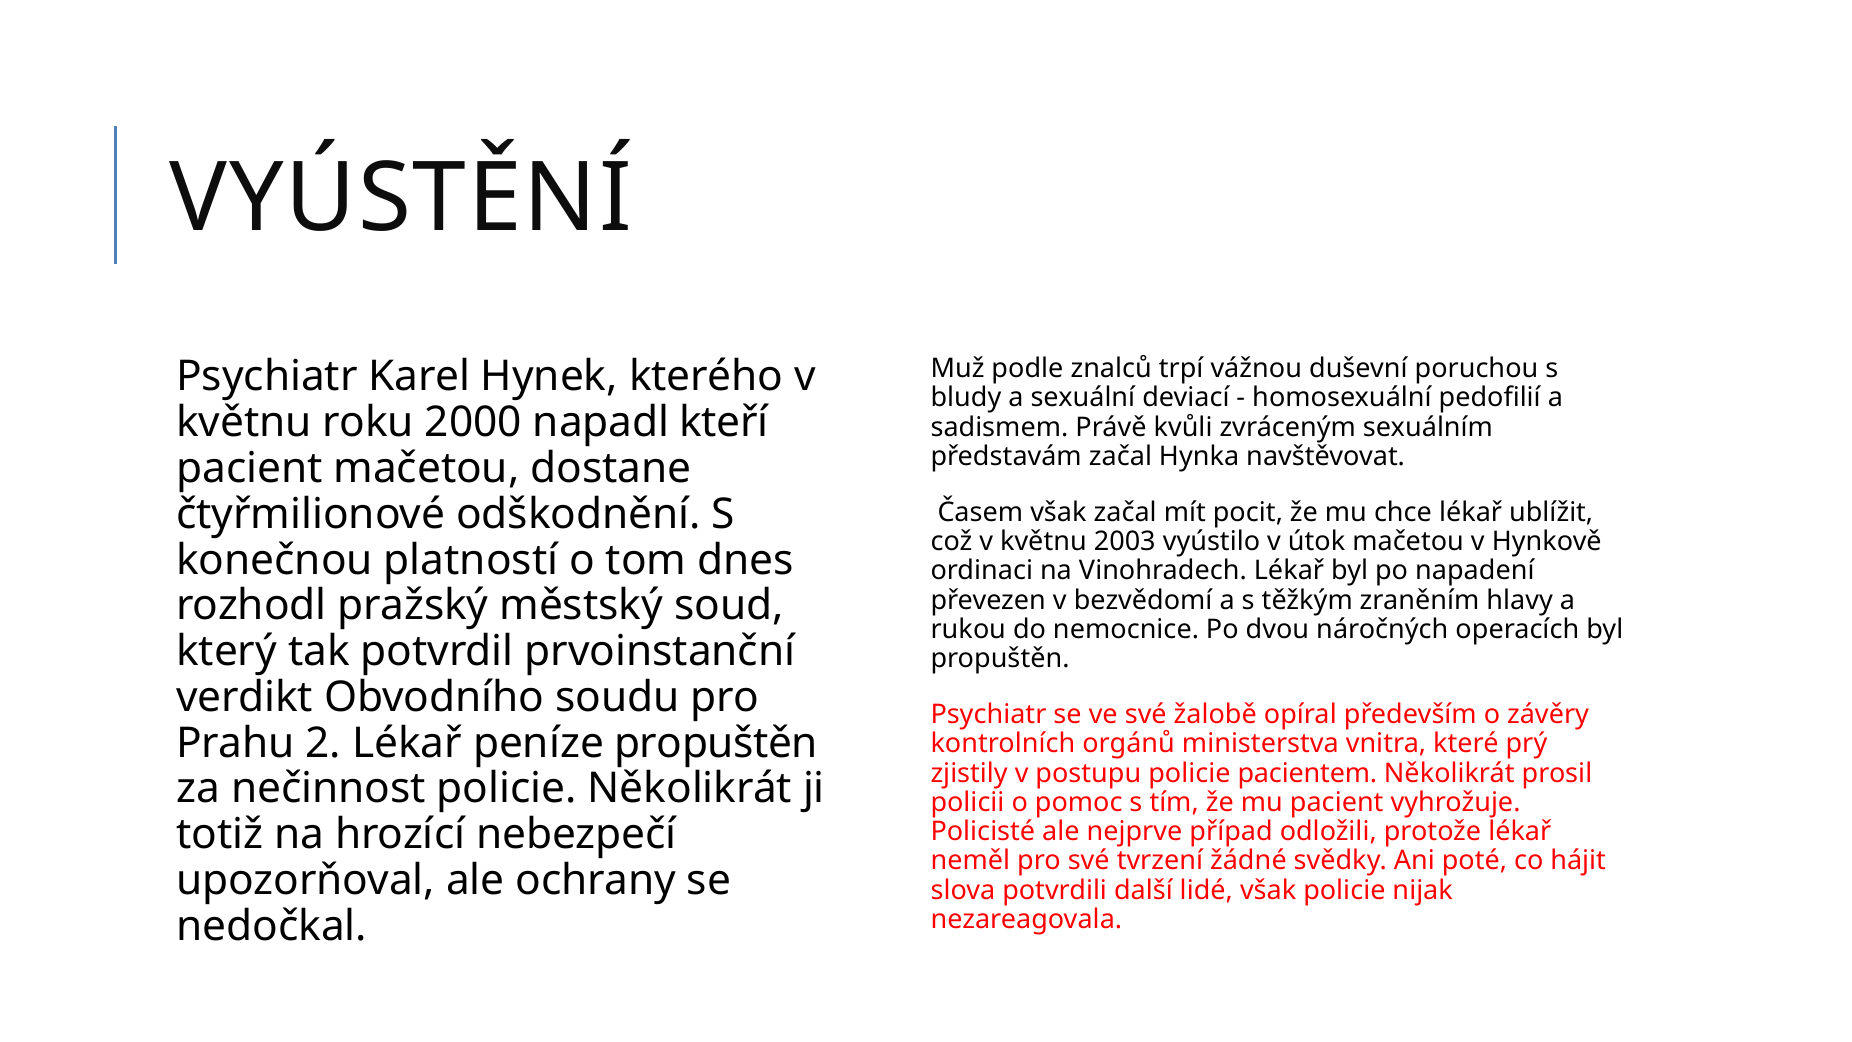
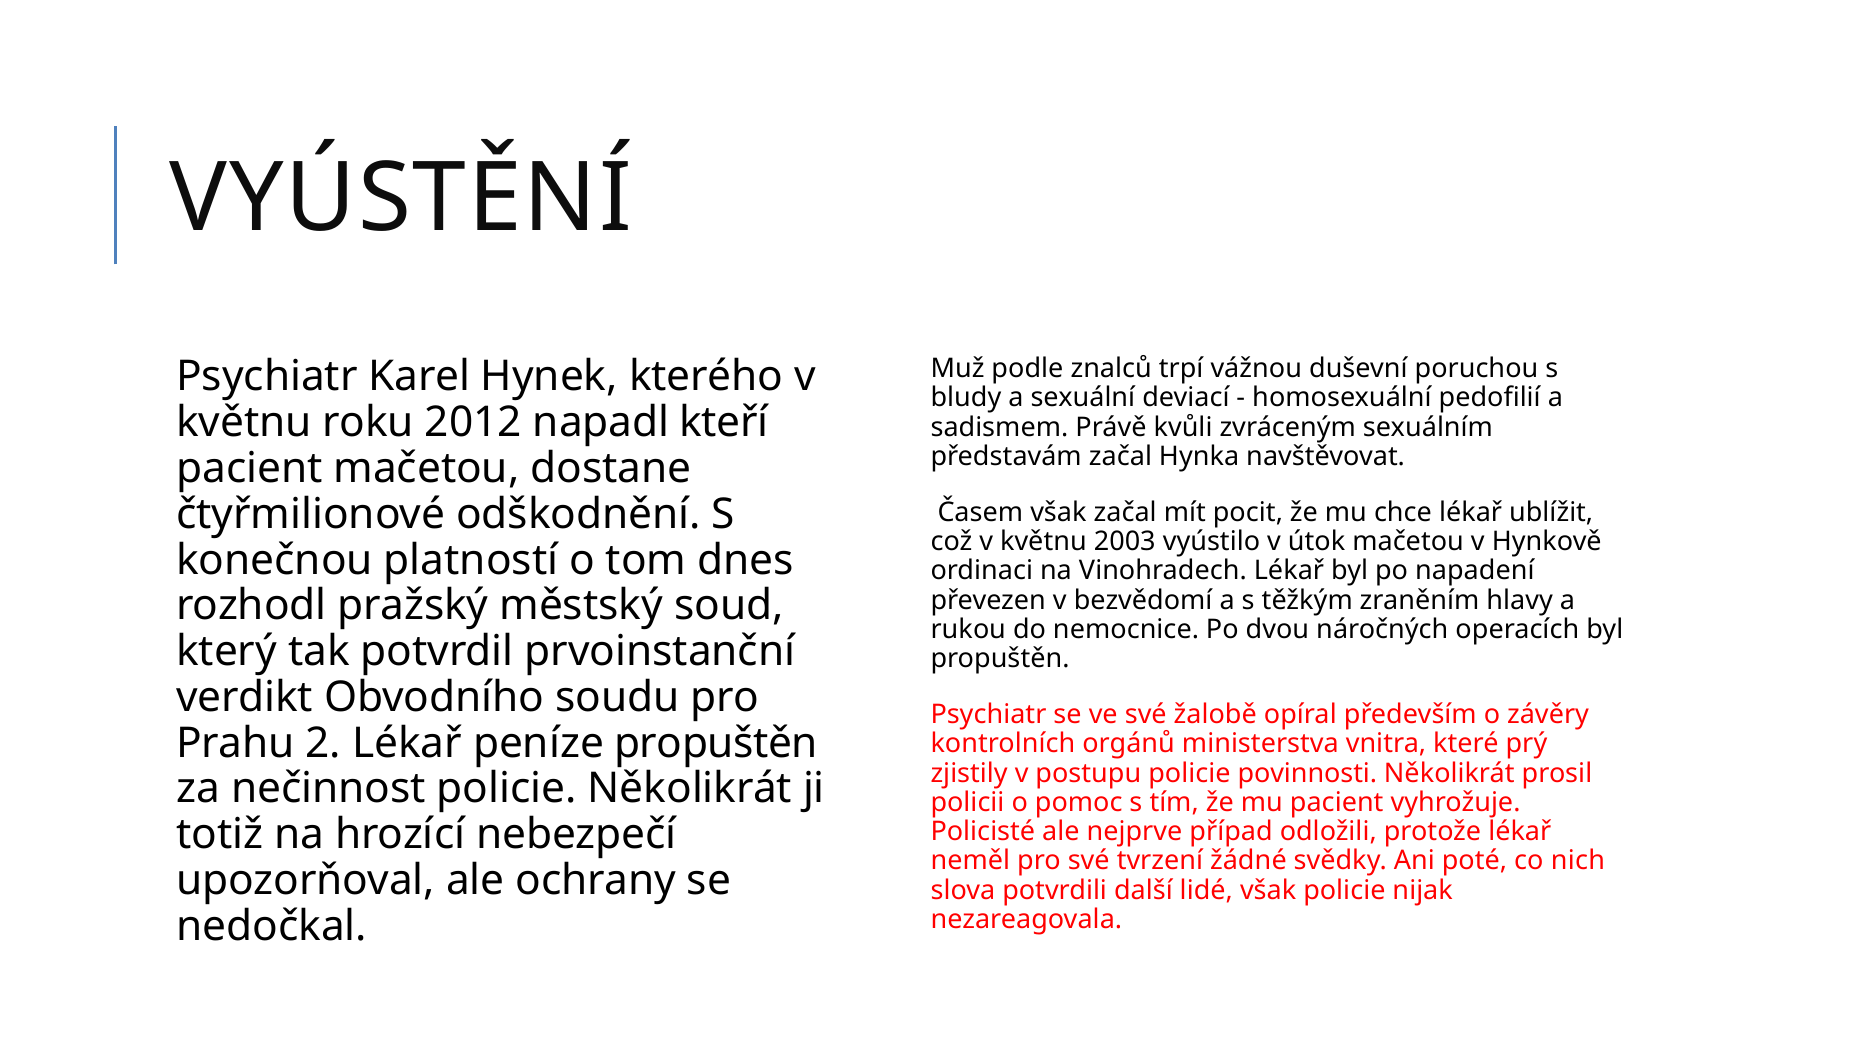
2000: 2000 -> 2012
pacientem: pacientem -> povinnosti
hájit: hájit -> nich
